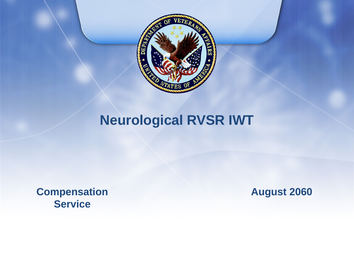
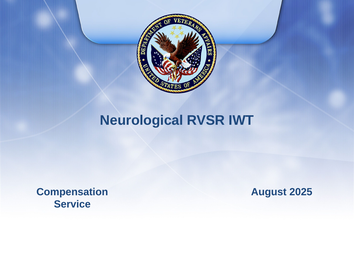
2060: 2060 -> 2025
